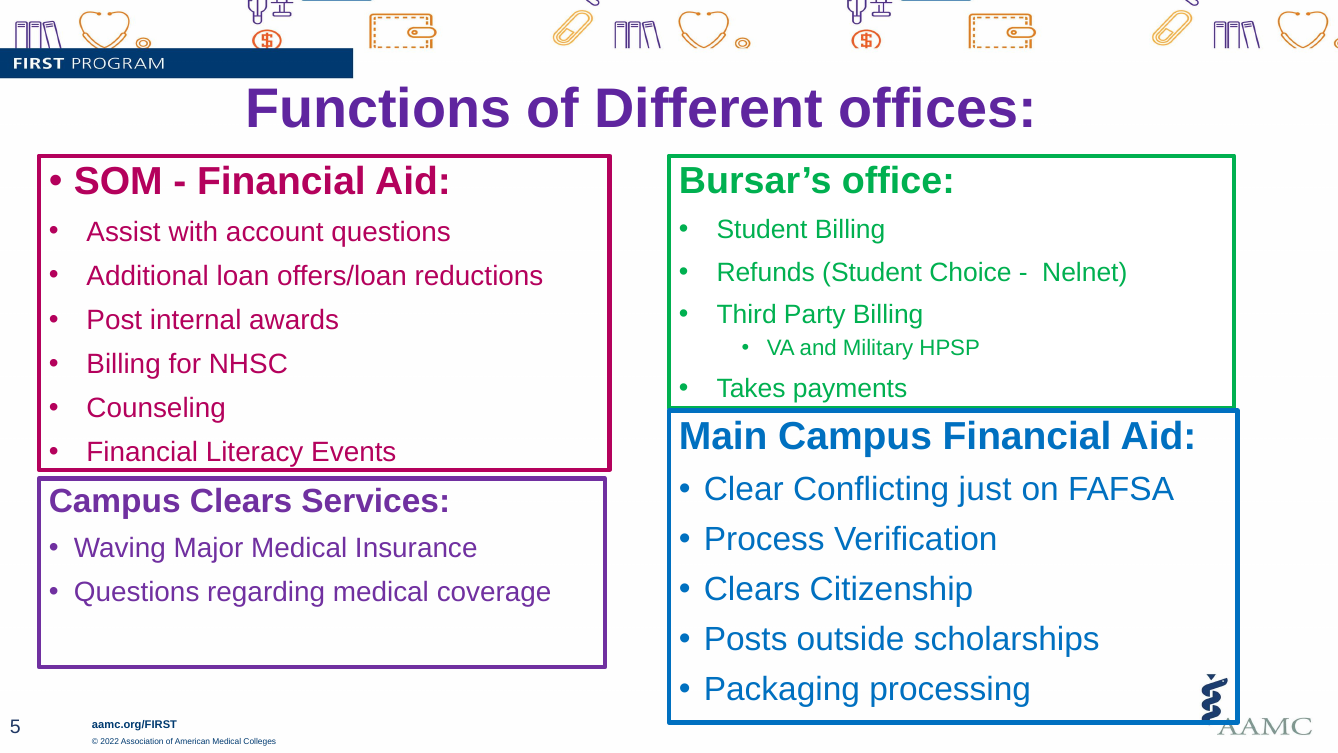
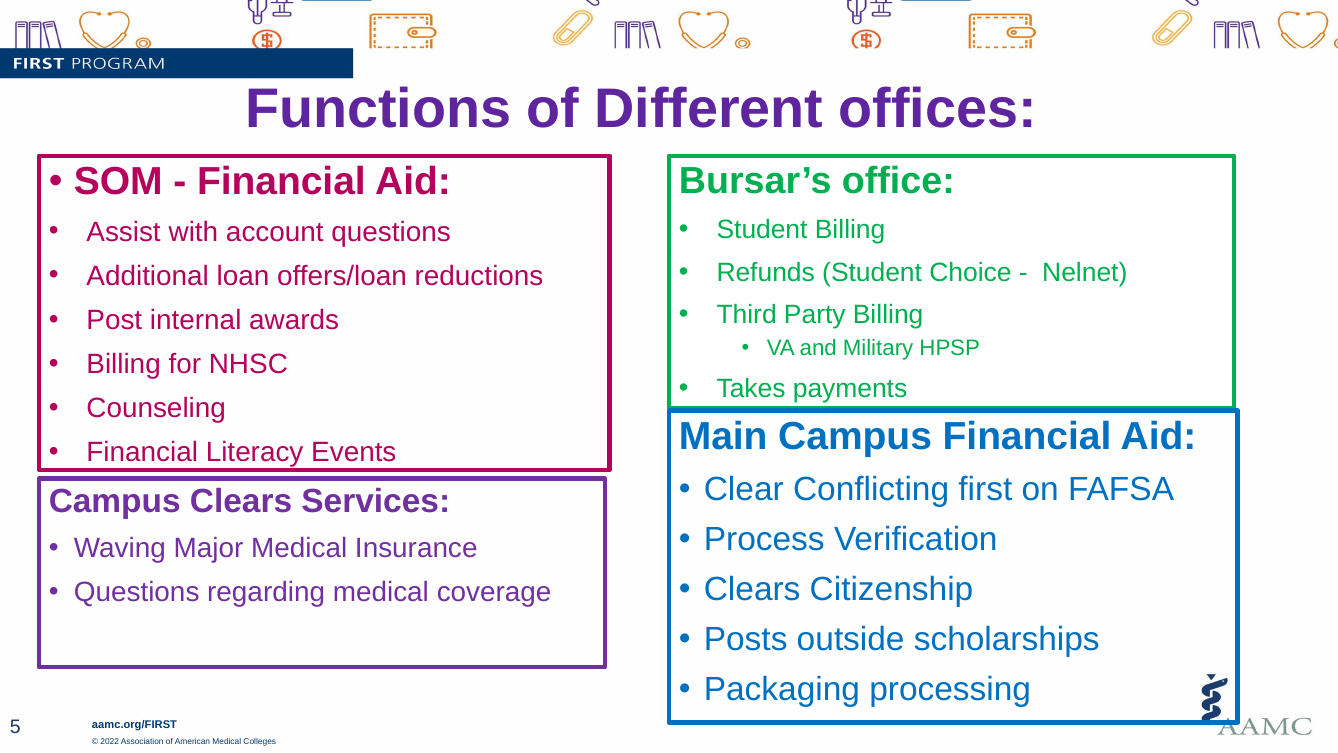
just: just -> first
